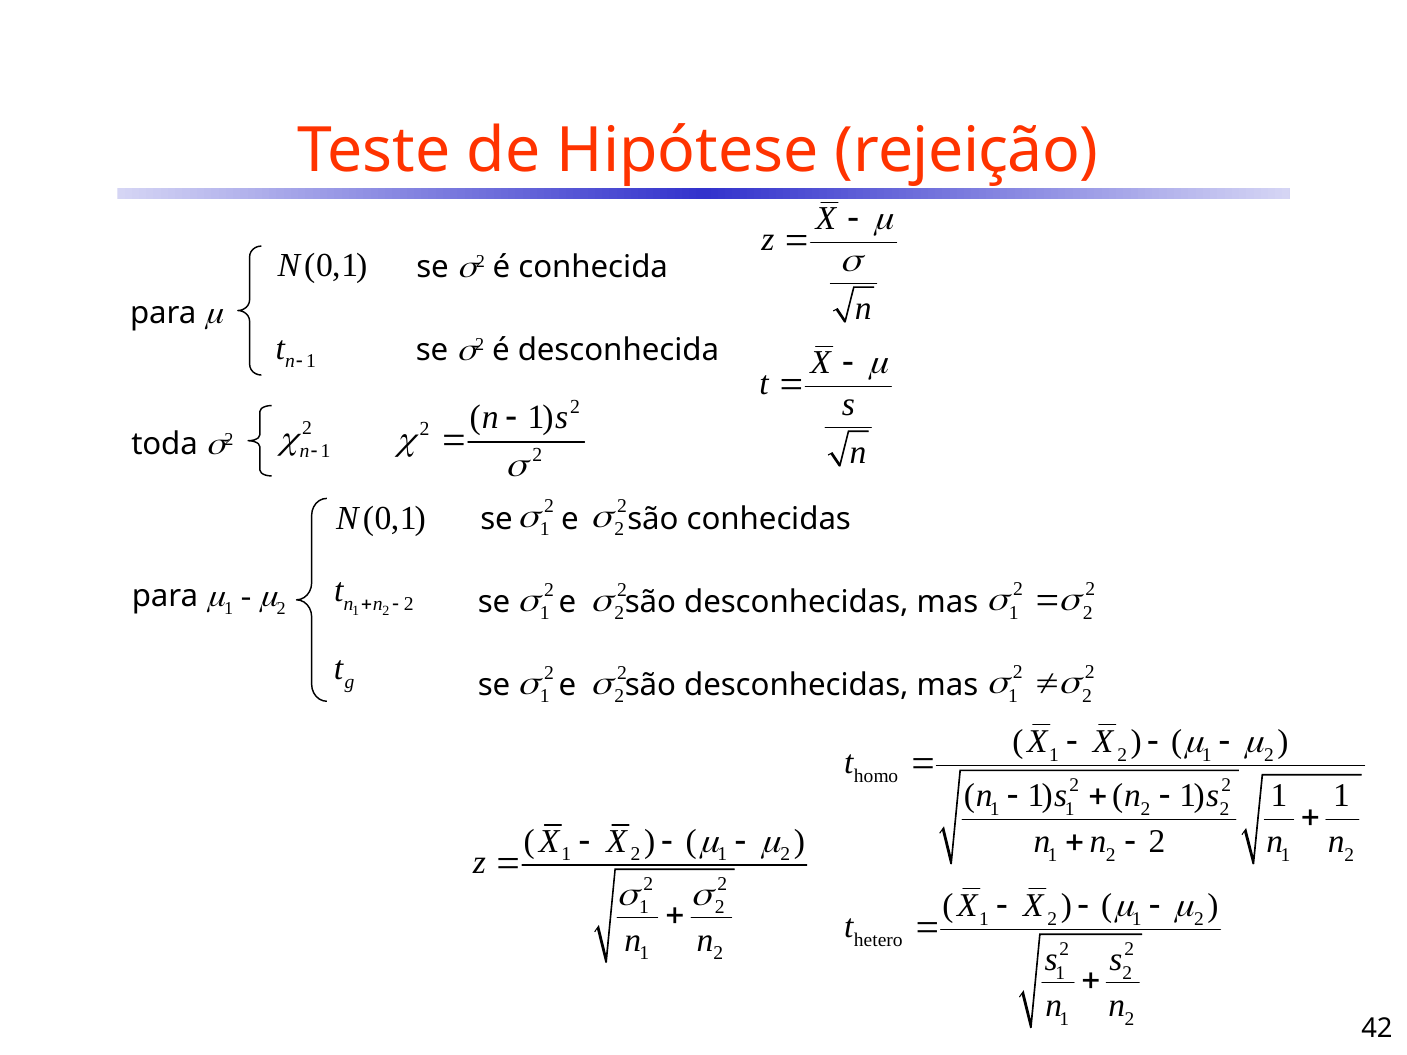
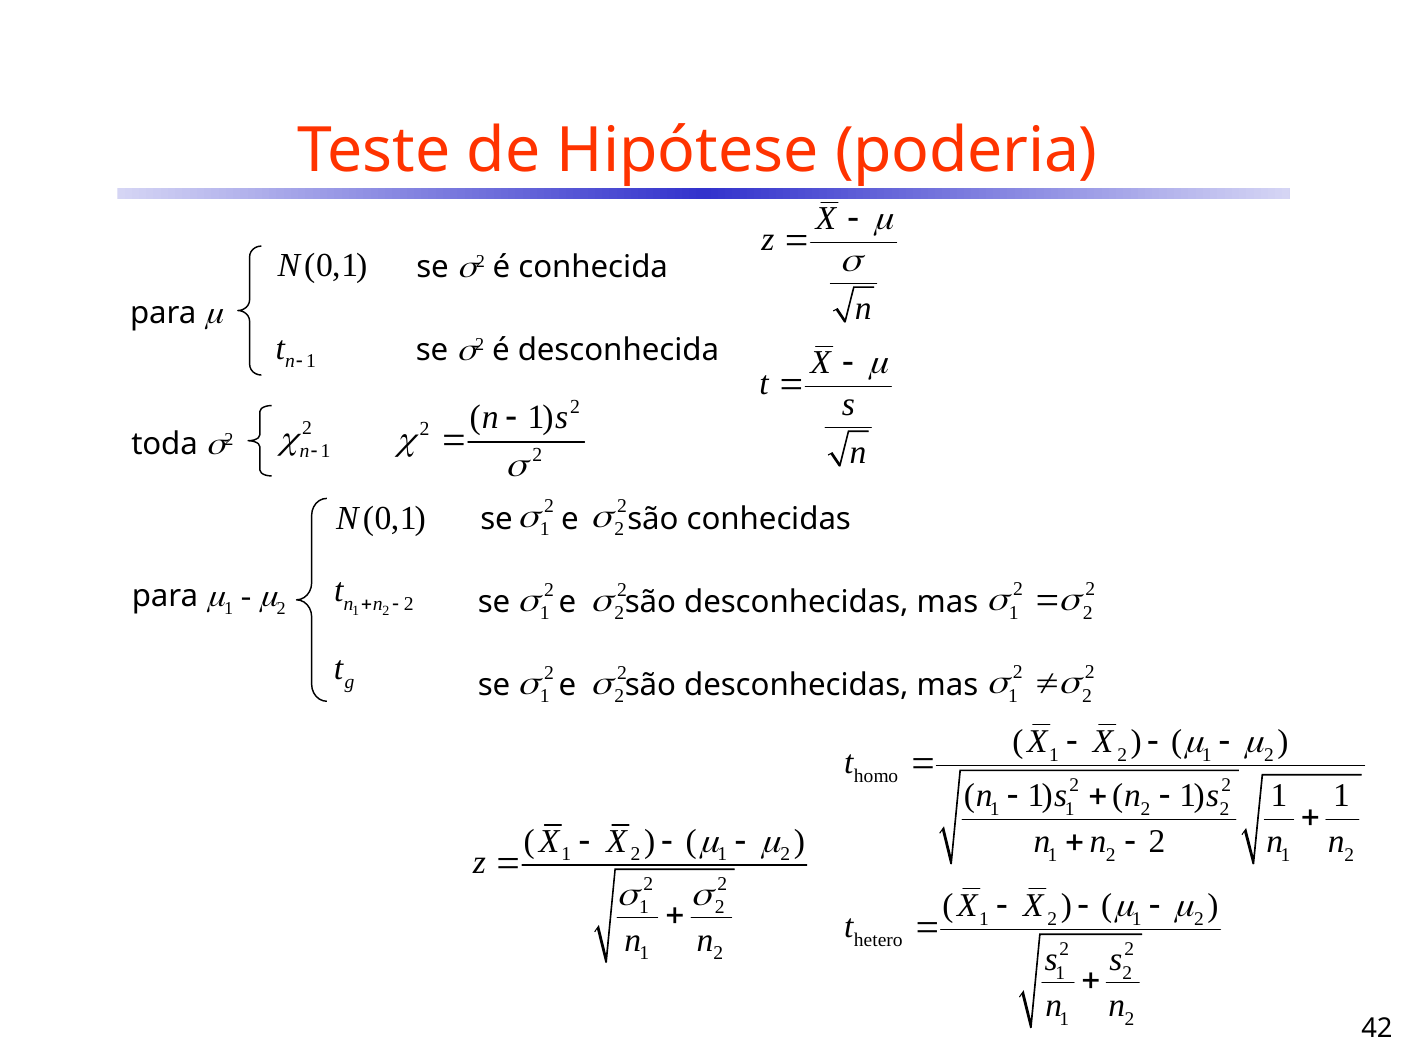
rejeição: rejeição -> poderia
